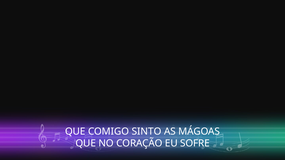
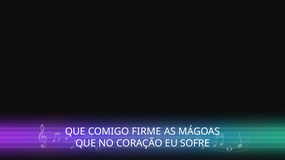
SINTO: SINTO -> FIRME
